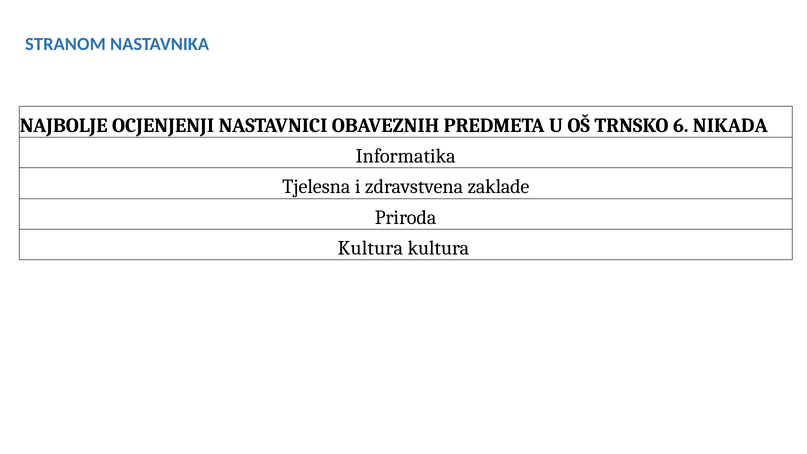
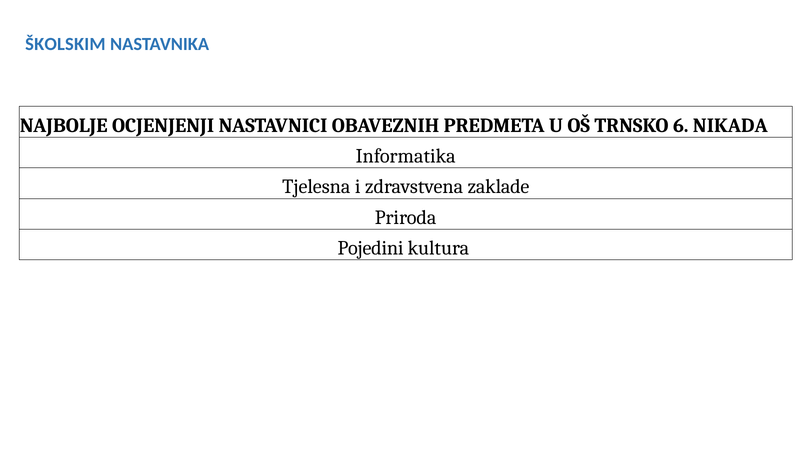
STRANOM: STRANOM -> ŠKOLSKIM
Kultura at (370, 248): Kultura -> Pojedini
